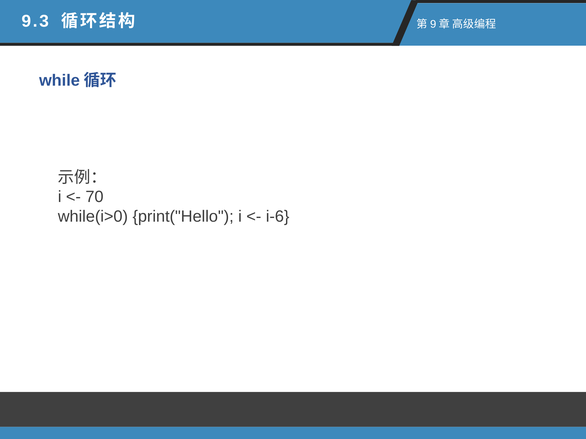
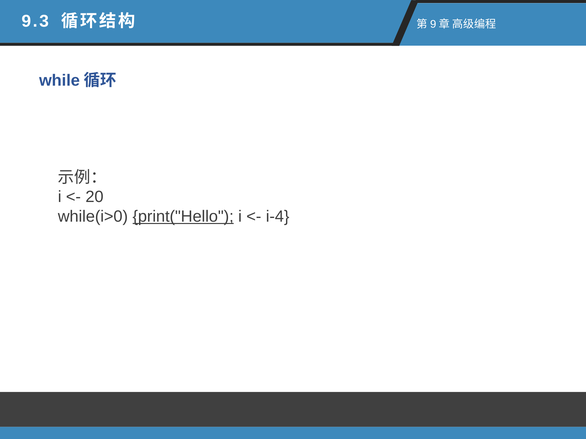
70: 70 -> 20
print("Hello underline: none -> present
i-6: i-6 -> i-4
